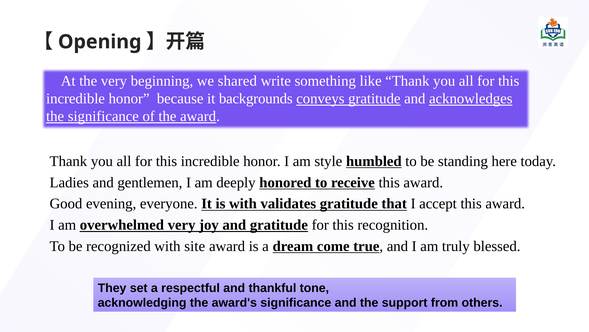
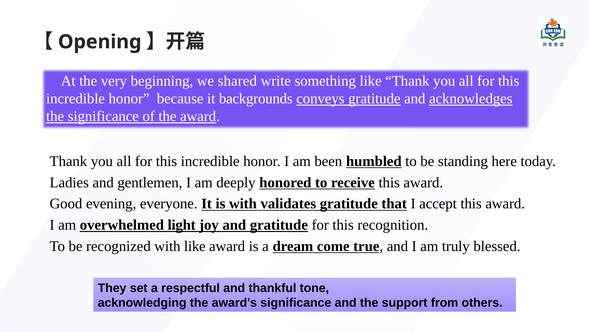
style: style -> been
overwhelmed very: very -> light
with site: site -> like
